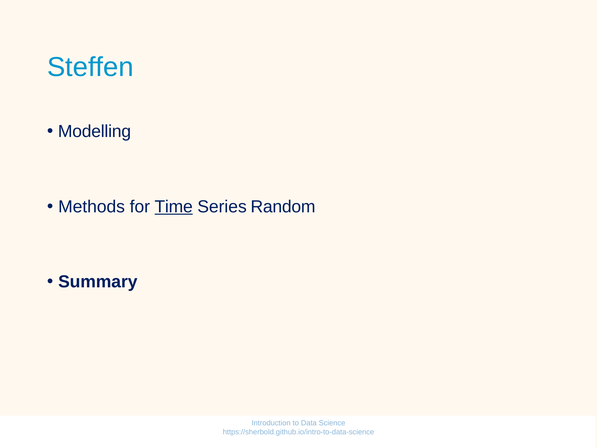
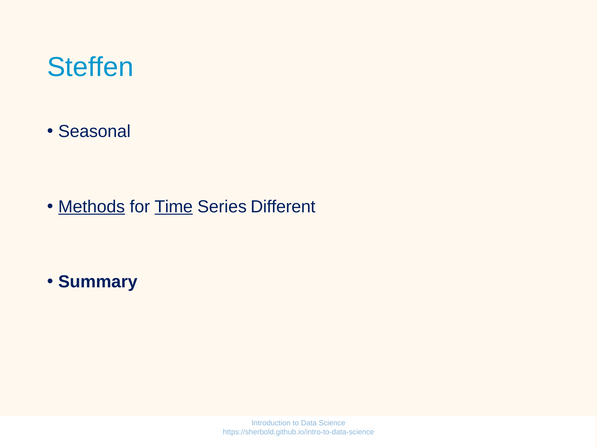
Modelling: Modelling -> Seasonal
Methods underline: none -> present
Random: Random -> Different
